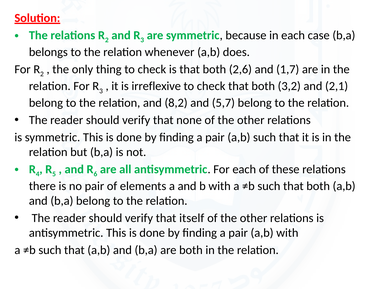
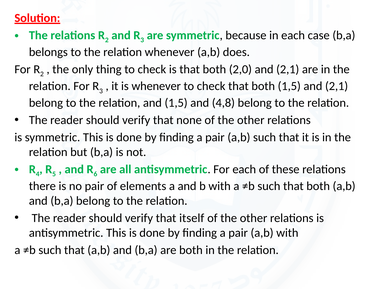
2,6: 2,6 -> 2,0
1,7 at (288, 69): 1,7 -> 2,1
is irreflexive: irreflexive -> whenever
both 3,2: 3,2 -> 1,5
and 8,2: 8,2 -> 1,5
5,7: 5,7 -> 4,8
